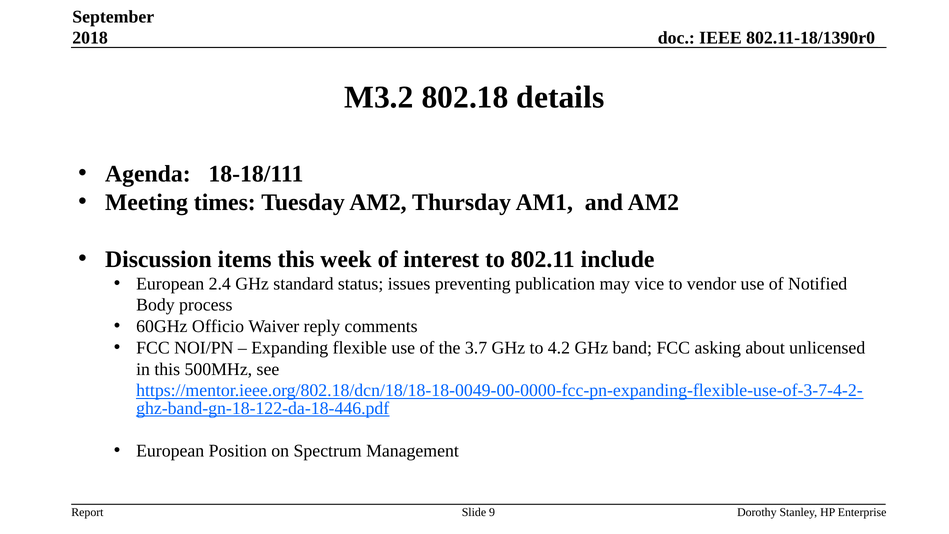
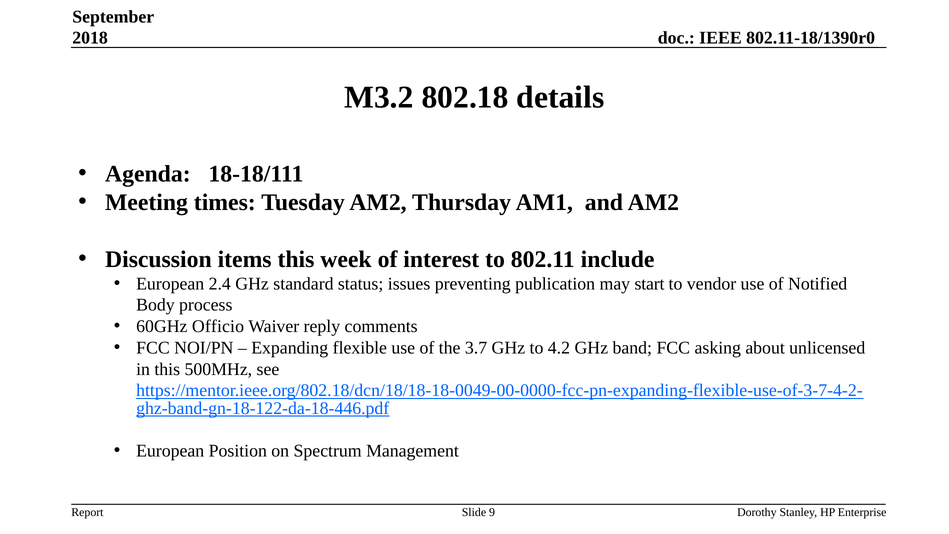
vice: vice -> start
